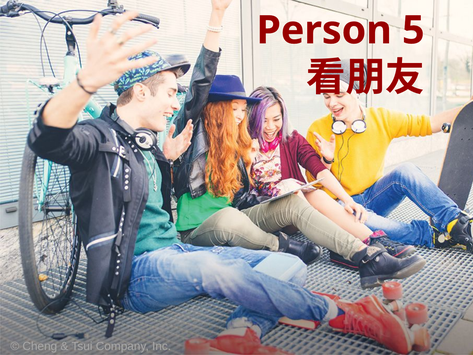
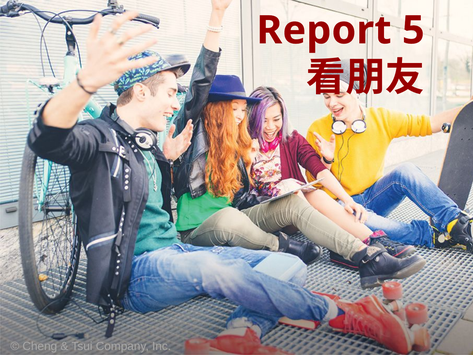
Person: Person -> Report
